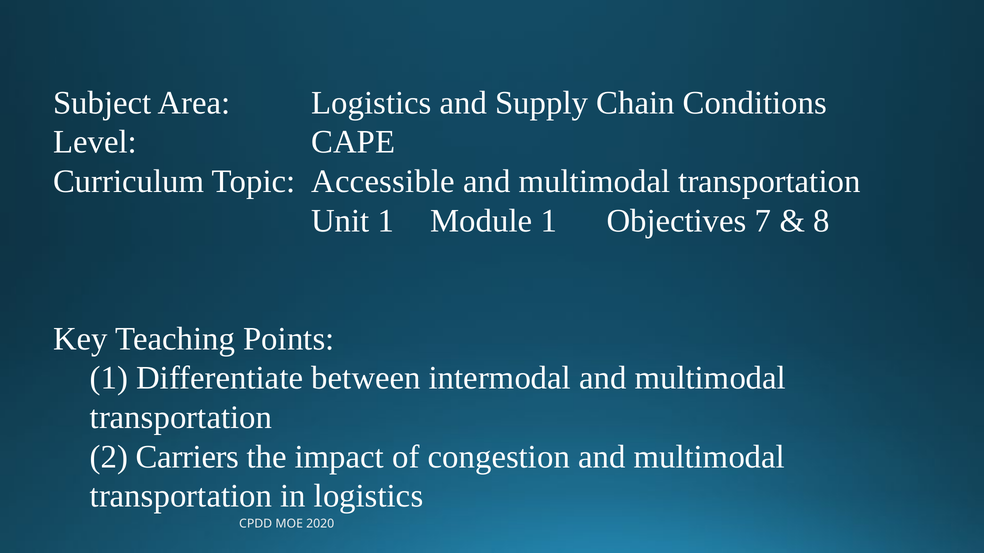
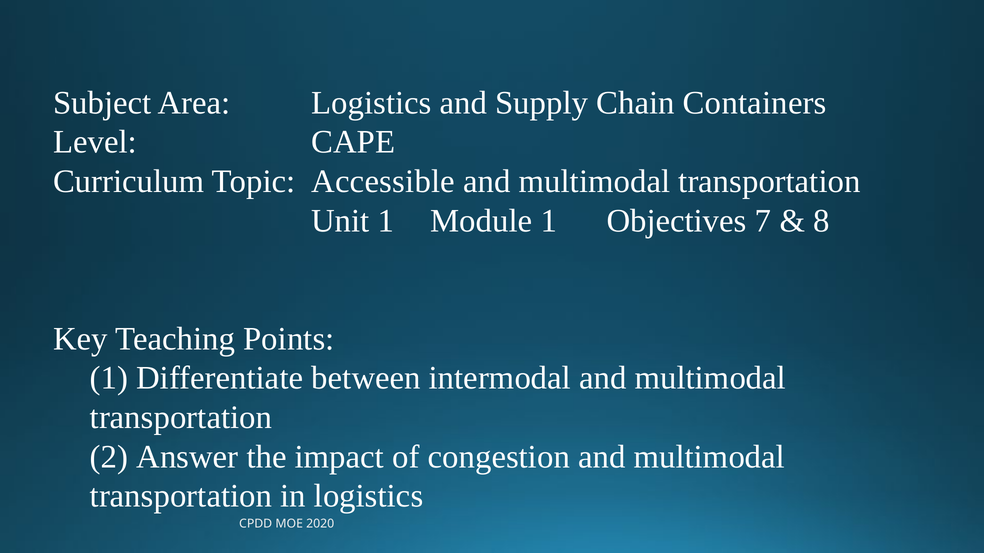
Conditions: Conditions -> Containers
Carriers: Carriers -> Answer
